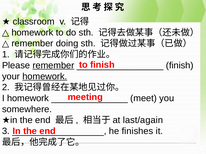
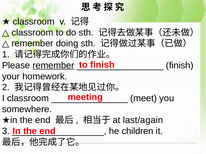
homework at (32, 33): homework -> classroom
homework at (45, 77) underline: present -> none
I homework: homework -> classroom
finishes: finishes -> children
